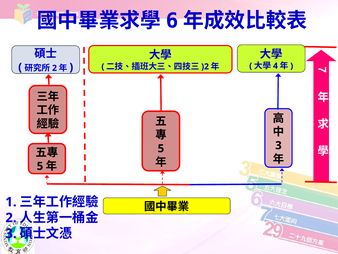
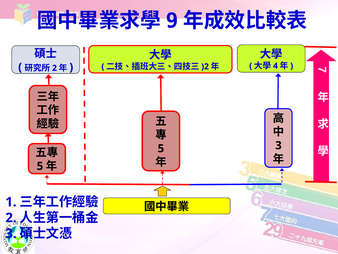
6: 6 -> 9
